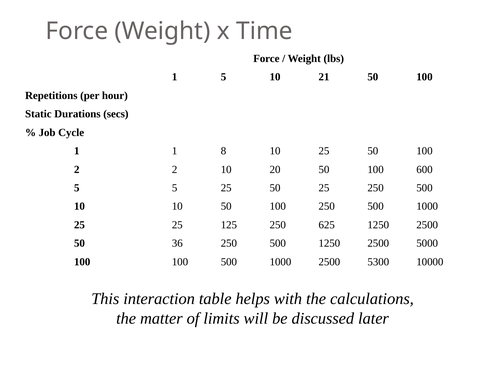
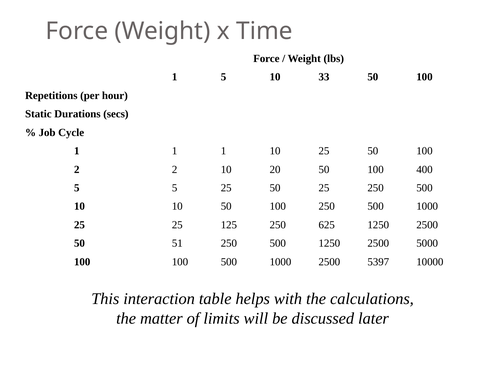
21: 21 -> 33
1 1 8: 8 -> 1
600: 600 -> 400
36: 36 -> 51
5300: 5300 -> 5397
